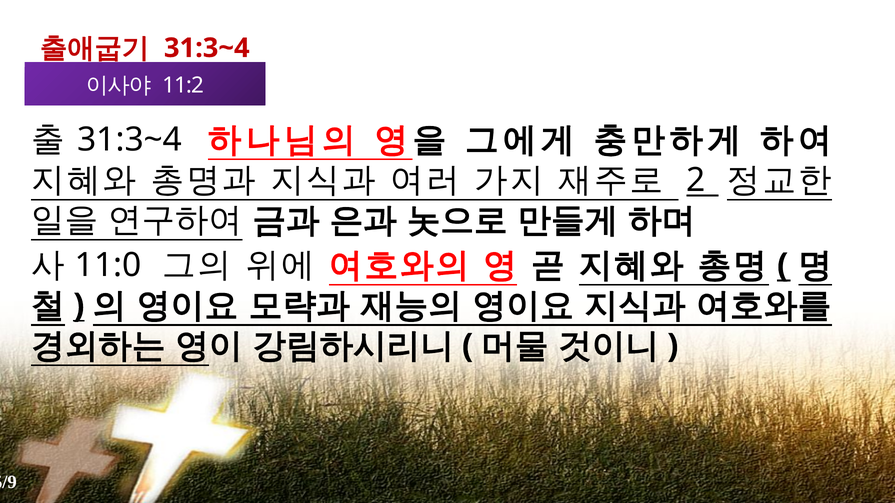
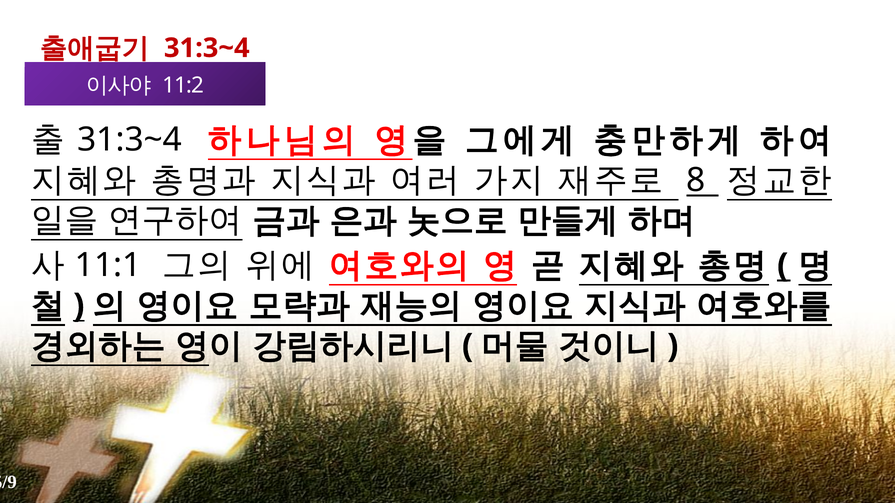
2: 2 -> 8
11:0: 11:0 -> 11:1
